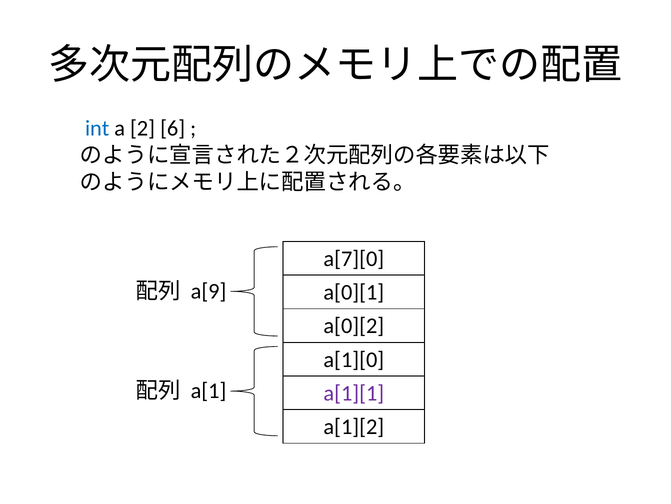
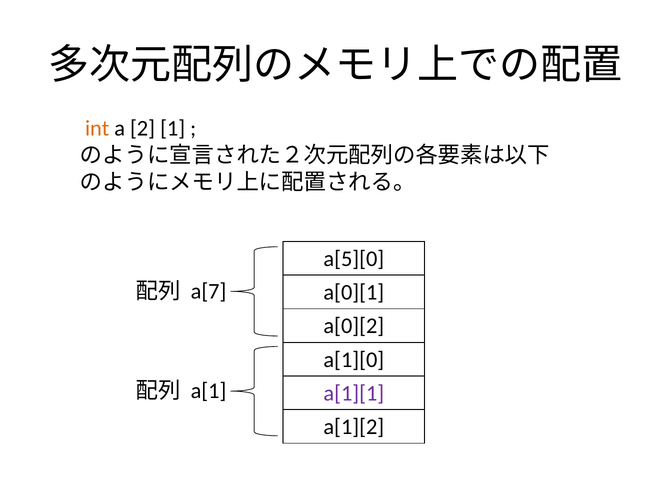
int colour: blue -> orange
6: 6 -> 1
a[7][0: a[7][0 -> a[5][0
a[9: a[9 -> a[7
